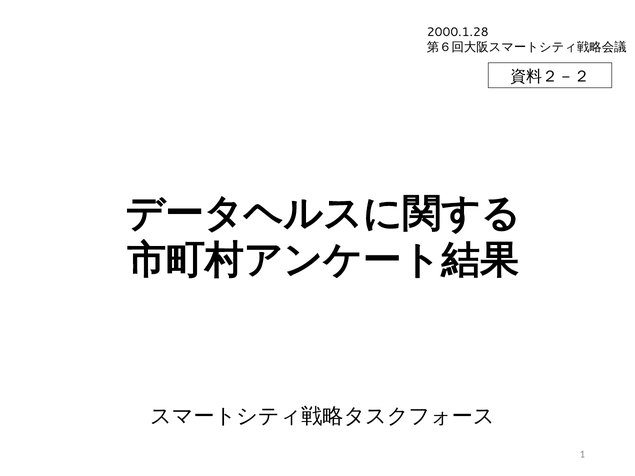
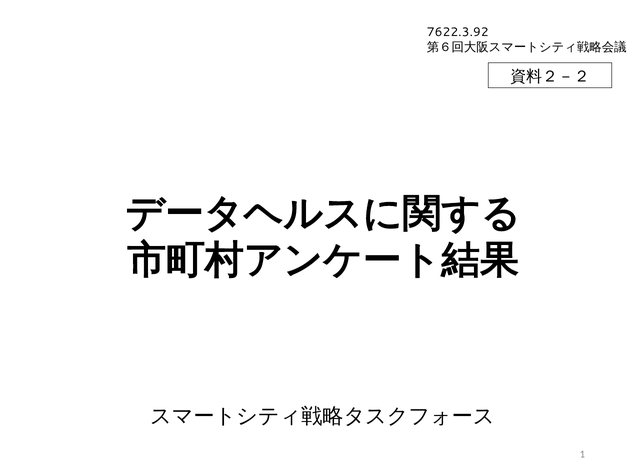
2000.1.28: 2000.1.28 -> 7622.3.92
